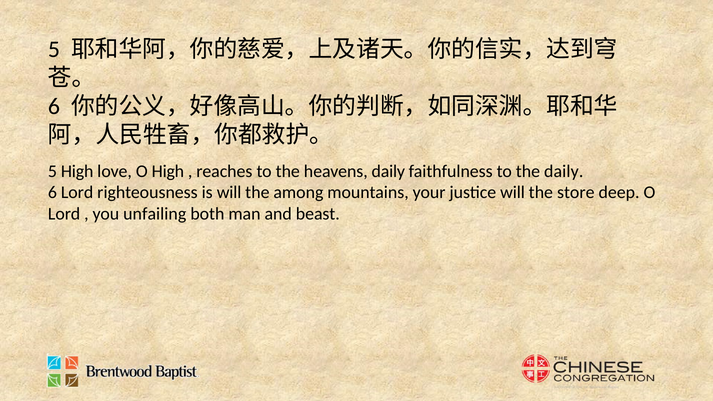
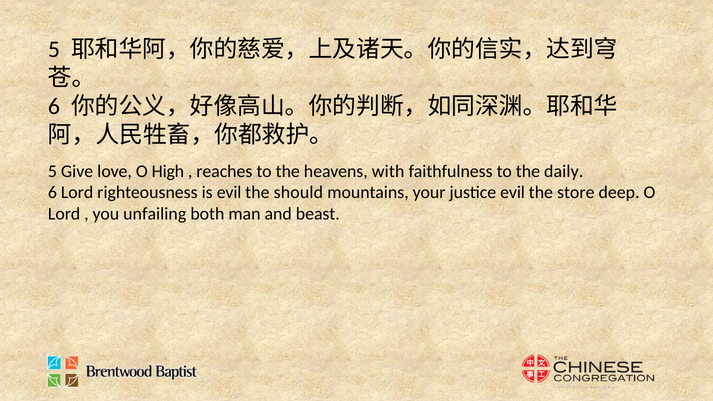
5 High: High -> Give
heavens daily: daily -> with
is will: will -> evil
among: among -> should
justice will: will -> evil
